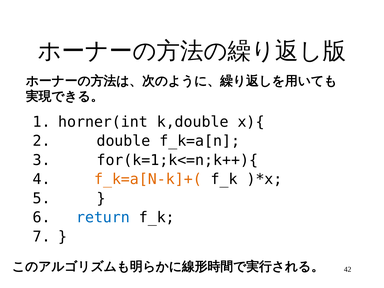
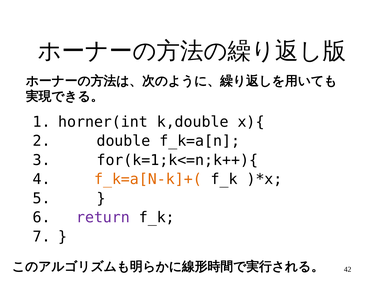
return colour: blue -> purple
